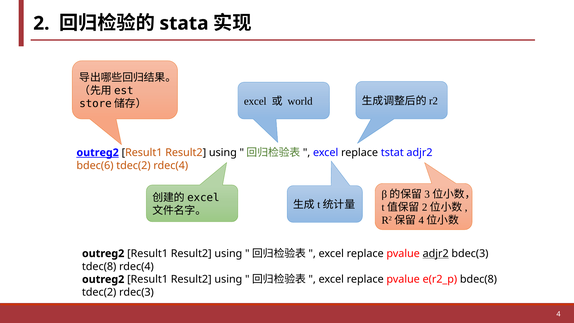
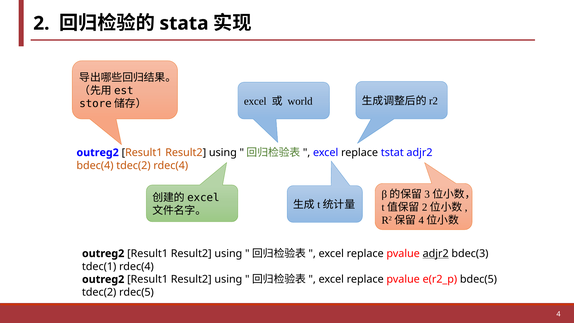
outreg2 at (98, 153) underline: present -> none
bdec(6: bdec(6 -> bdec(4
tdec(8: tdec(8 -> tdec(1
bdec(8: bdec(8 -> bdec(5
rdec(3: rdec(3 -> rdec(5
